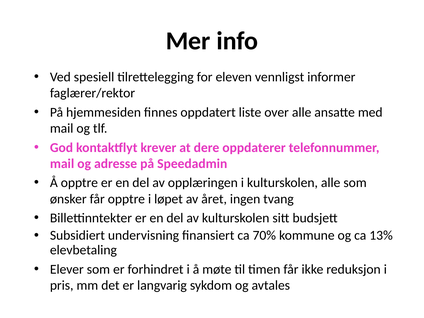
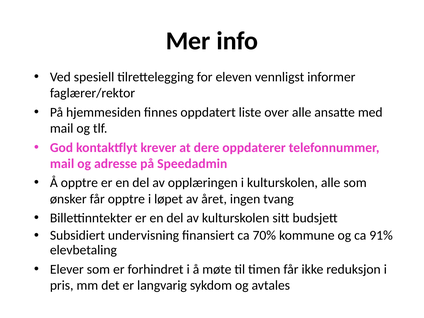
13%: 13% -> 91%
